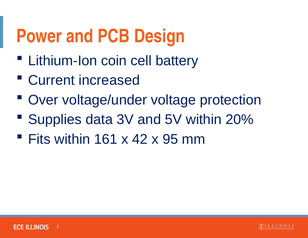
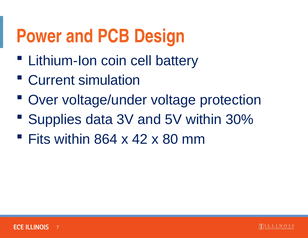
increased: increased -> simulation
20%: 20% -> 30%
161: 161 -> 864
95: 95 -> 80
